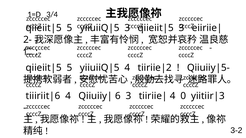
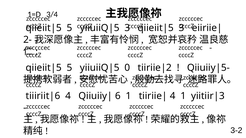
4 at (127, 68): 4 -> 0
6 3: 3 -> 1
4 0: 0 -> 1
